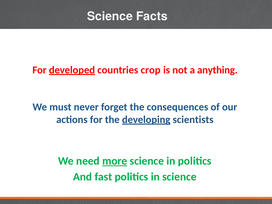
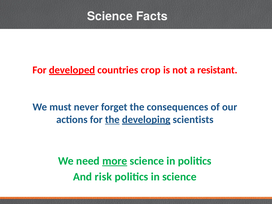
anything: anything -> resistant
the at (112, 120) underline: none -> present
fast: fast -> risk
